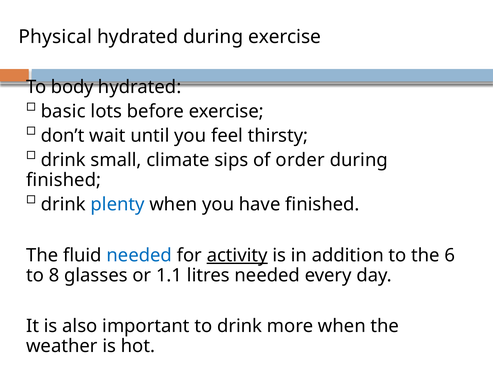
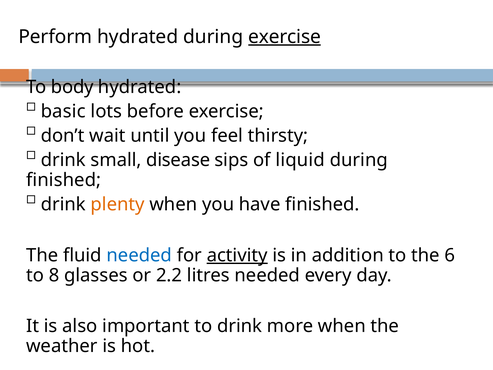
Physical: Physical -> Perform
exercise at (285, 37) underline: none -> present
climate: climate -> disease
order: order -> liquid
plenty colour: blue -> orange
1.1: 1.1 -> 2.2
